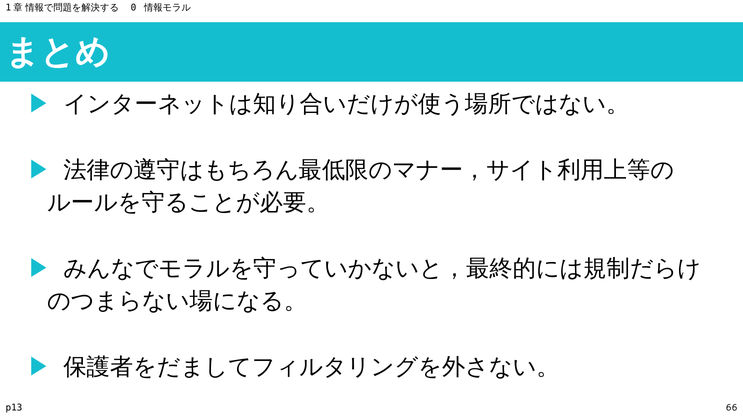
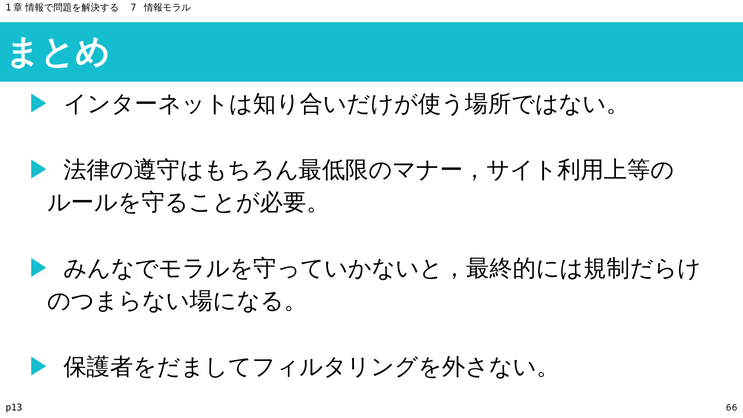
0: 0 -> 7
